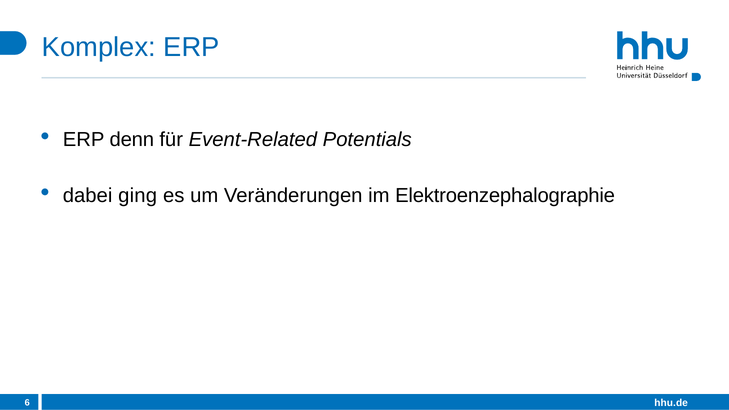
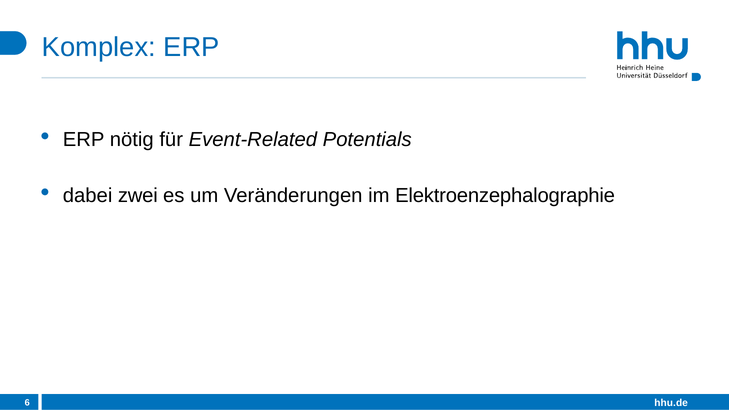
denn: denn -> nötig
ging: ging -> zwei
